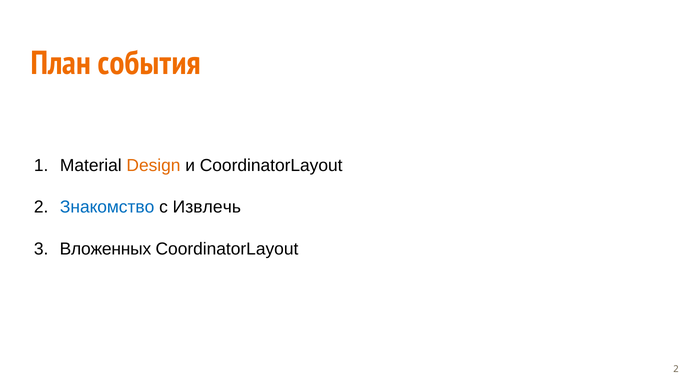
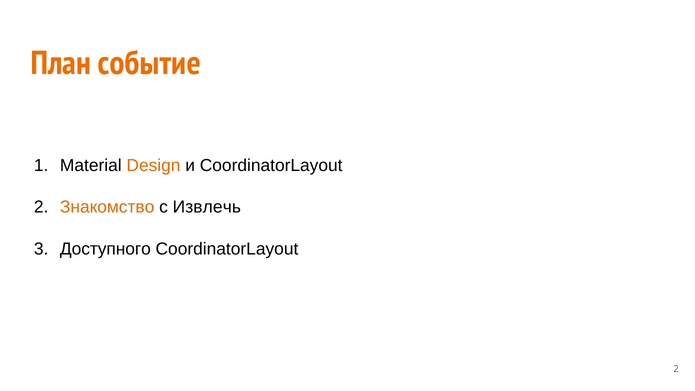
события: события -> событие
Знакомство colour: blue -> orange
Вложенных: Вложенных -> Доступного
